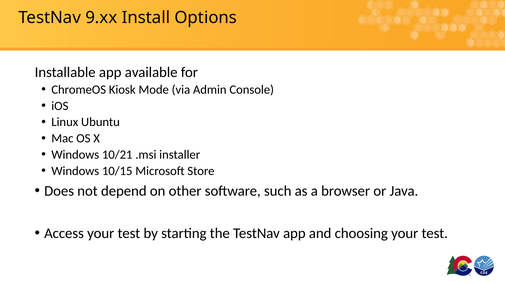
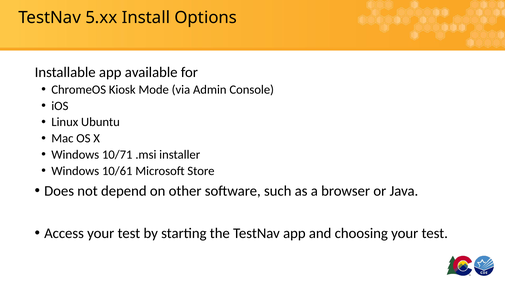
9.xx: 9.xx -> 5.xx
10/21: 10/21 -> 10/71
10/15: 10/15 -> 10/61
